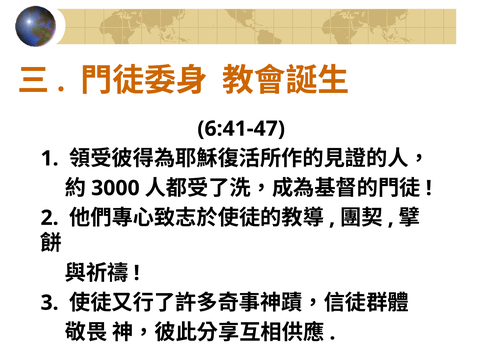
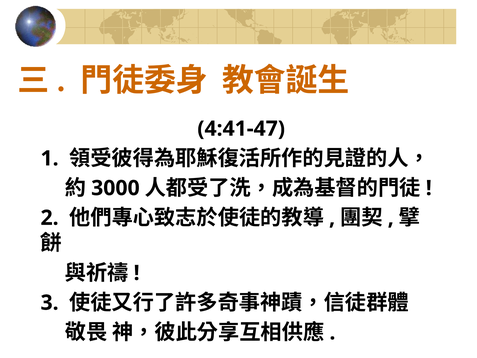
6:41-47: 6:41-47 -> 4:41-47
